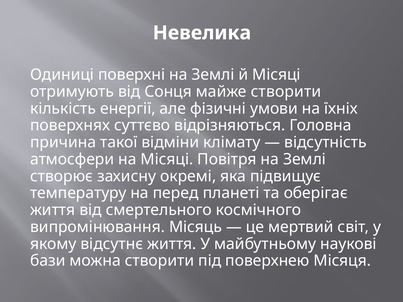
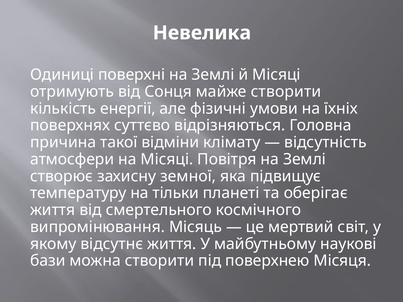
окремі: окремі -> земної
перед: перед -> тільки
